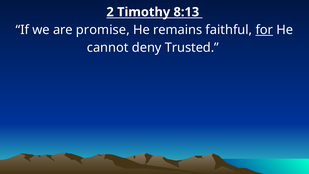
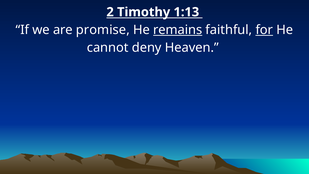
8:13: 8:13 -> 1:13
remains underline: none -> present
Trusted: Trusted -> Heaven
